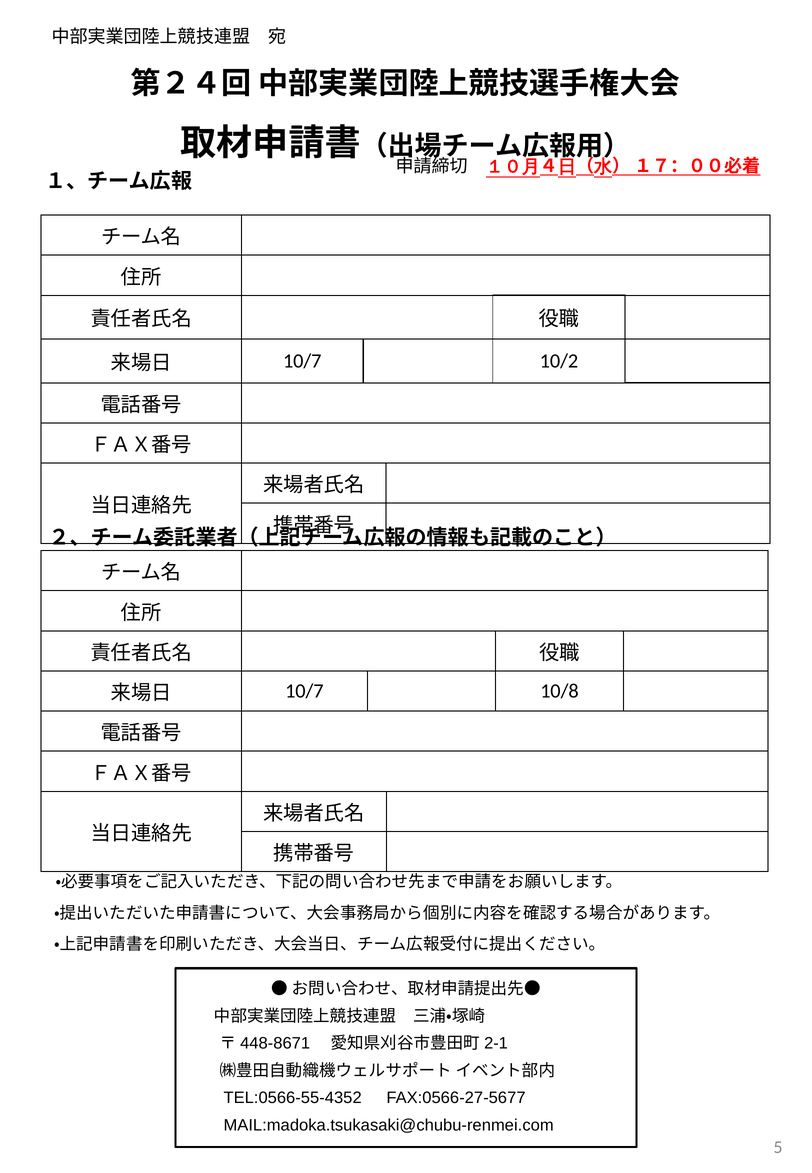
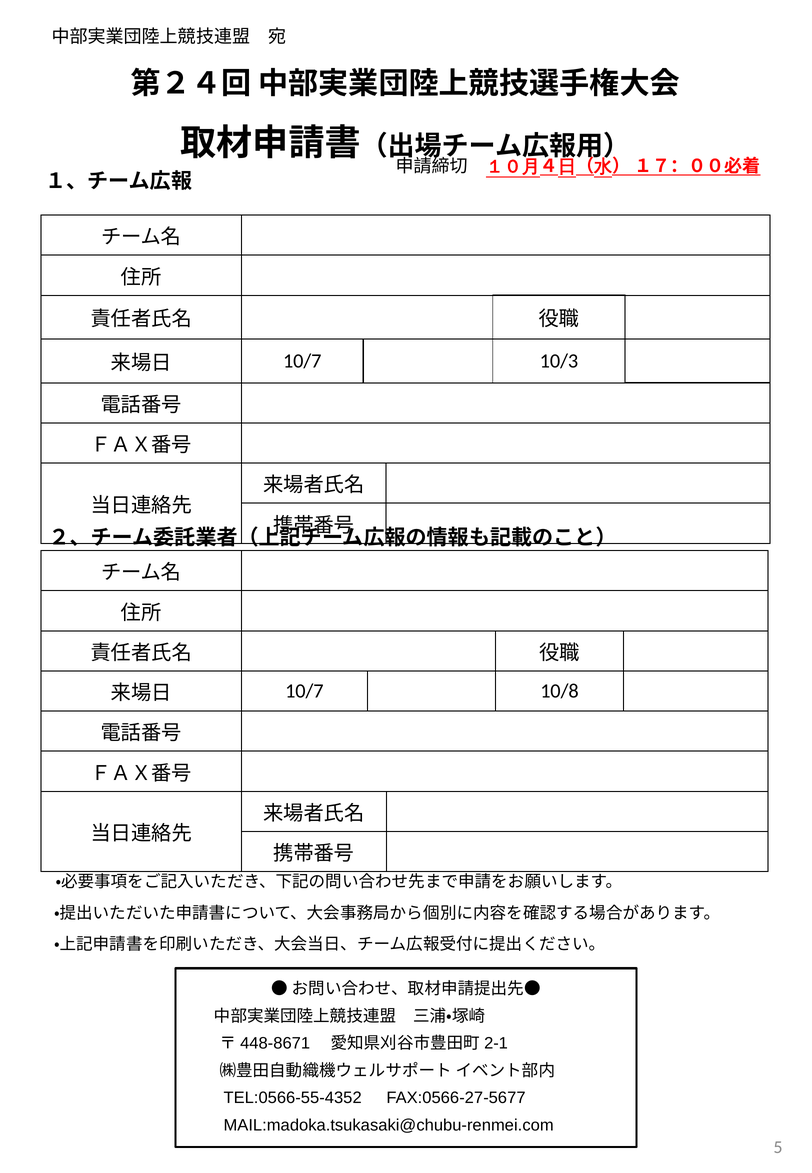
10/2: 10/2 -> 10/3
